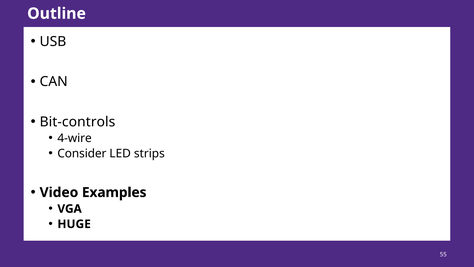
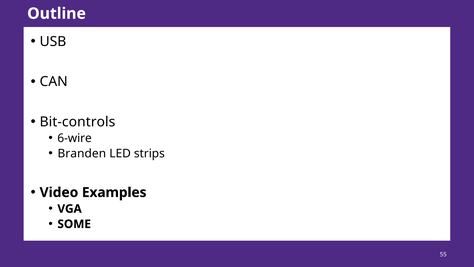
4-wire: 4-wire -> 6-wire
Consider: Consider -> Branden
HUGE: HUGE -> SOME
